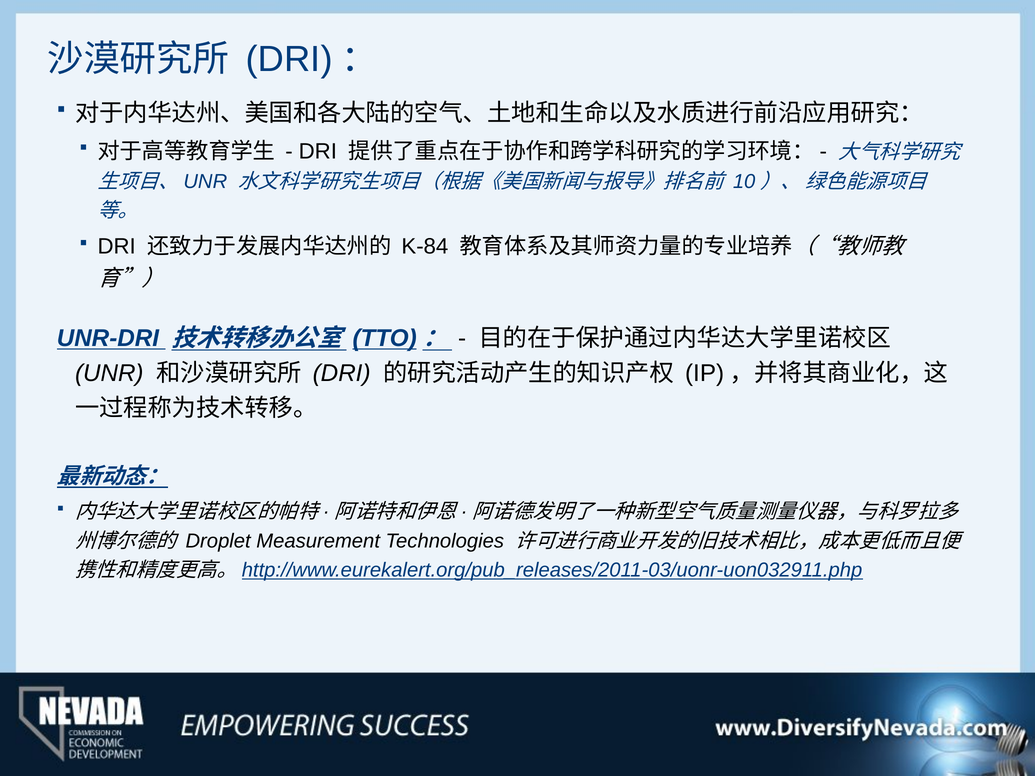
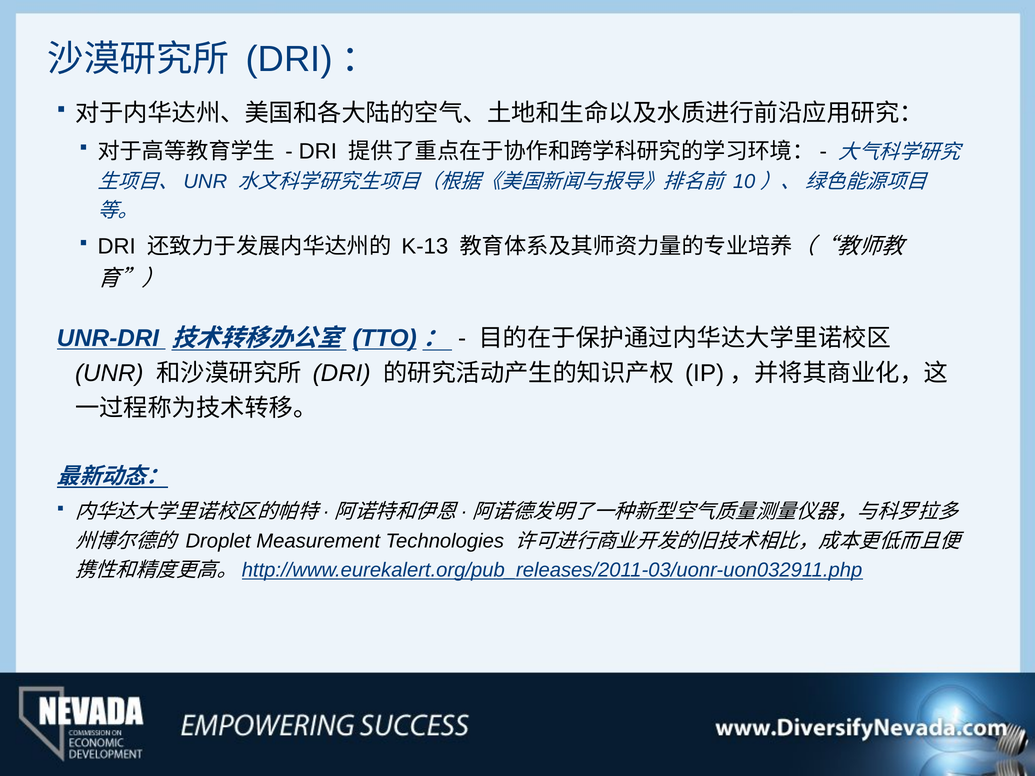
K-84: K-84 -> K-13
